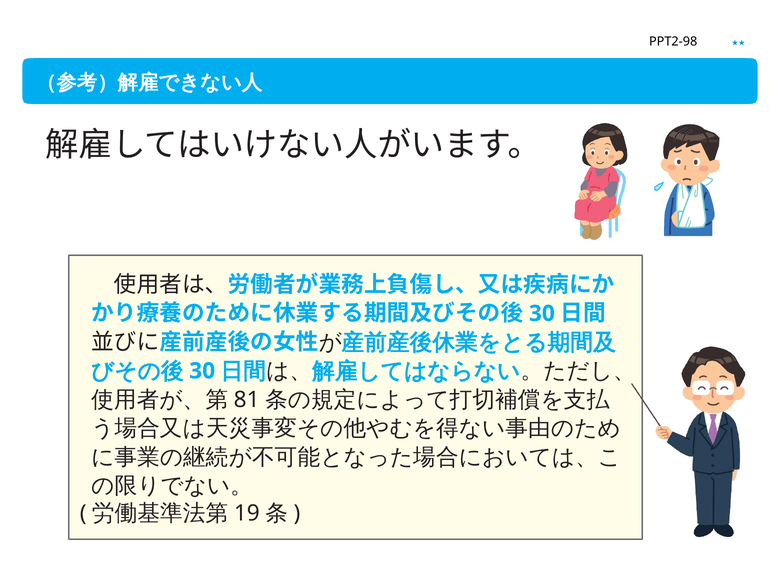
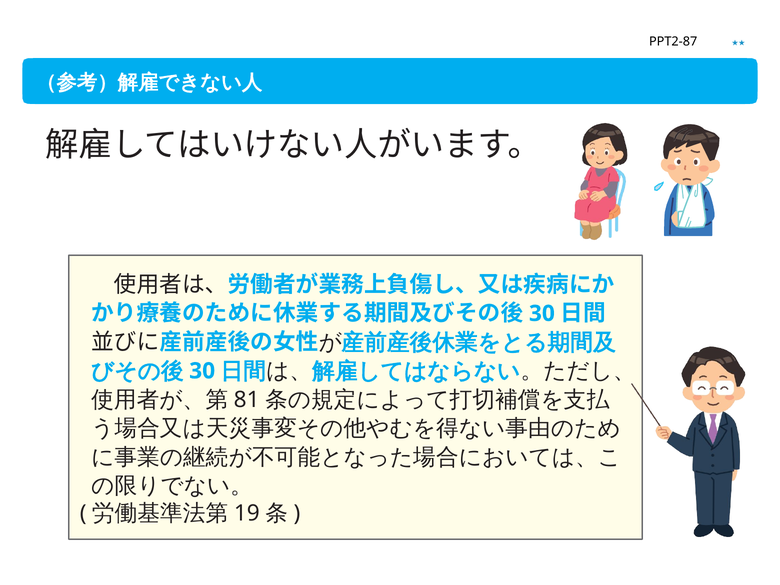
PPT2-98: PPT2-98 -> PPT2-87
